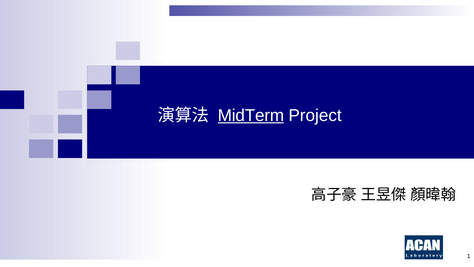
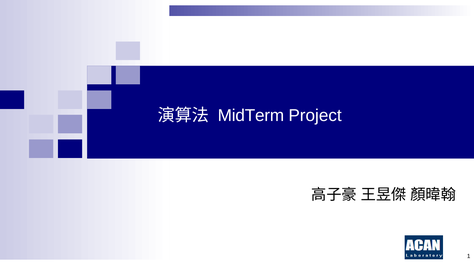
MidTerm underline: present -> none
